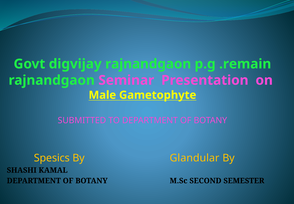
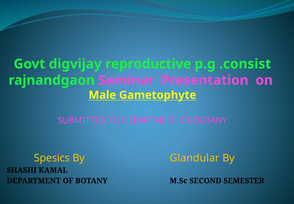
digvijay rajnandgaon: rajnandgaon -> reproductive
.remain: .remain -> .consist
